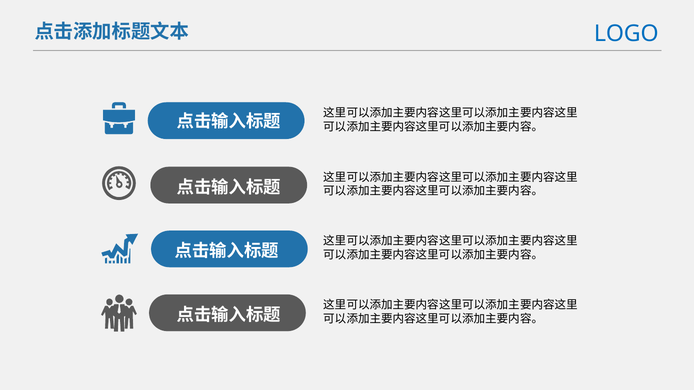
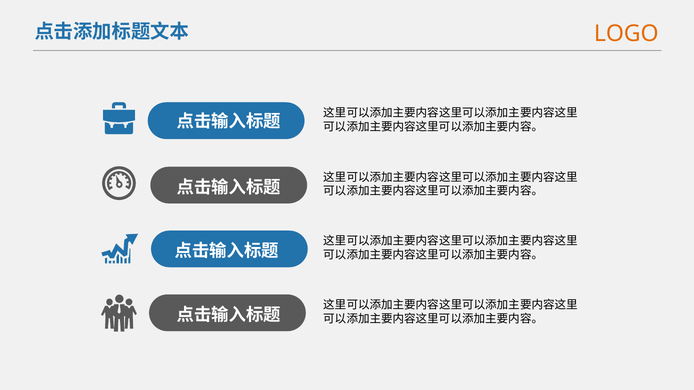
LOGO colour: blue -> orange
